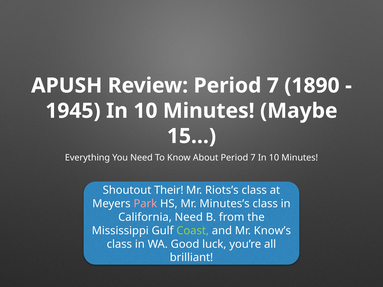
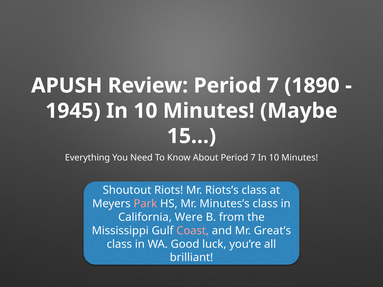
Their: Their -> Riots
California Need: Need -> Were
Coast colour: light green -> pink
Know’s: Know’s -> Great’s
